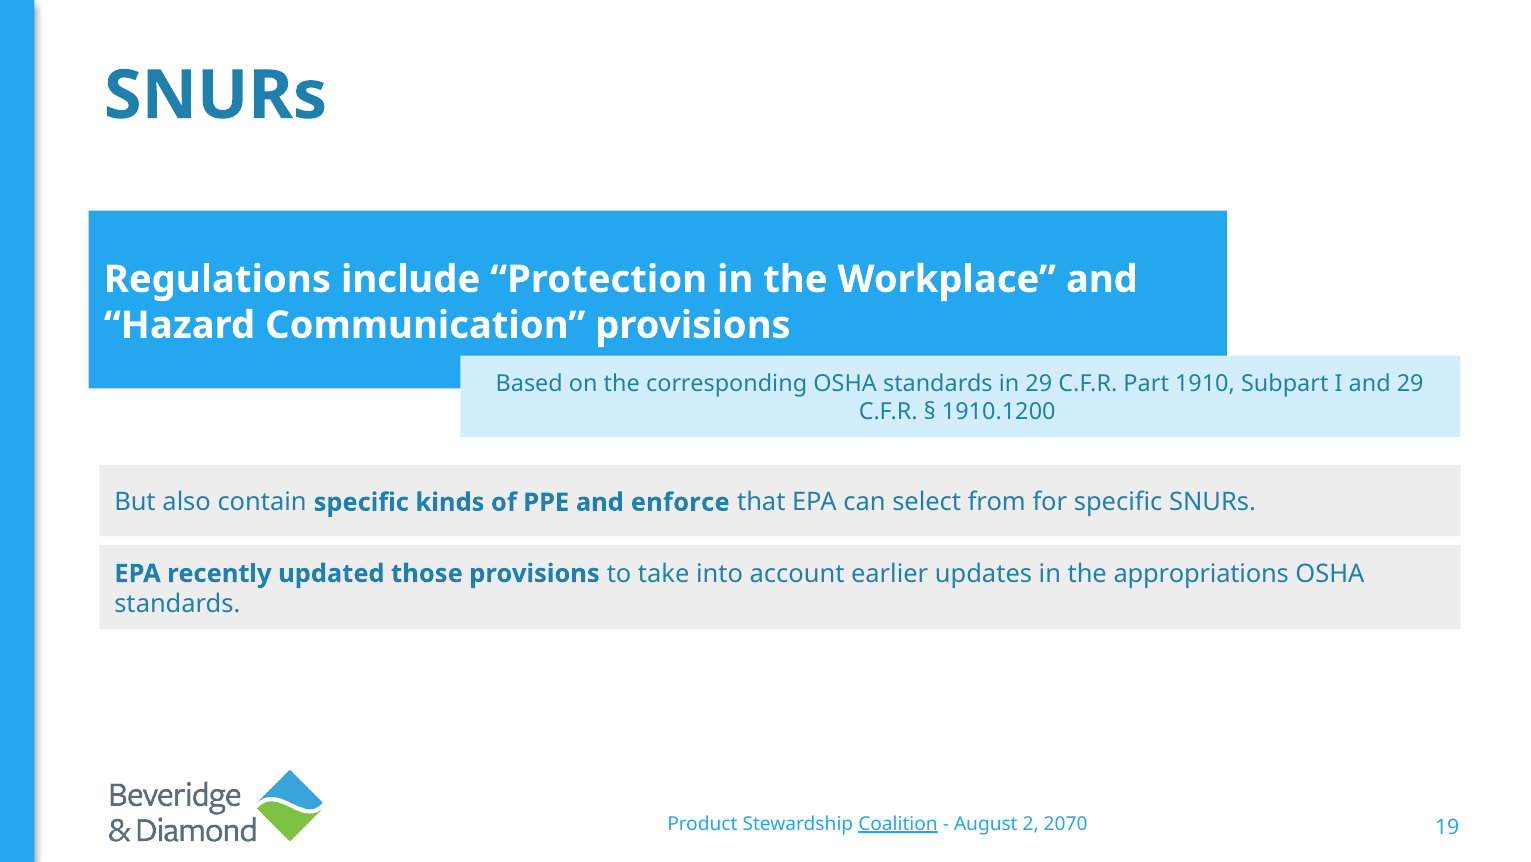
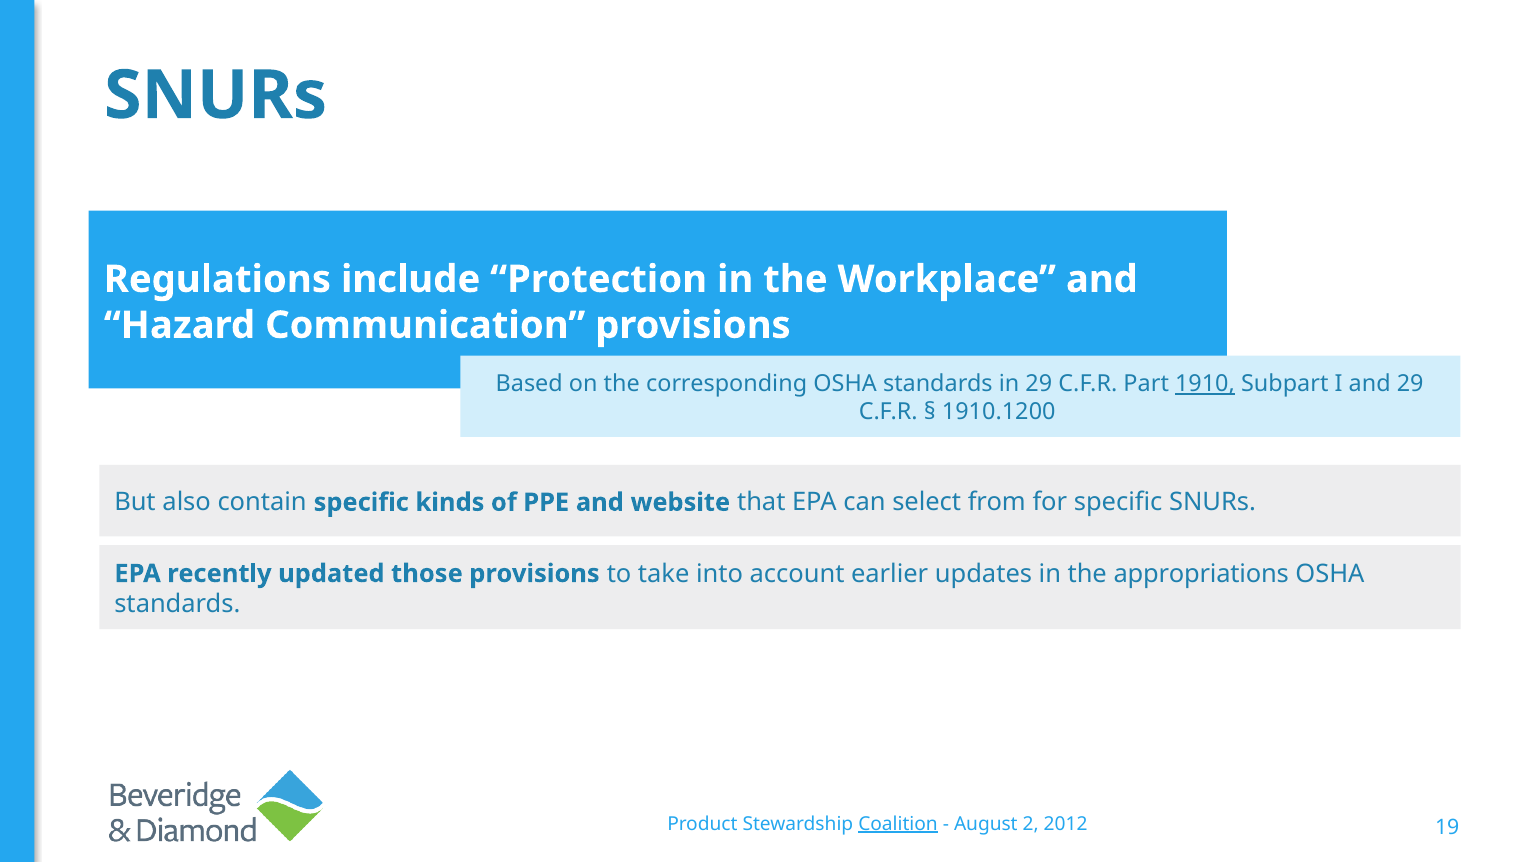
1910 underline: none -> present
enforce: enforce -> website
2070: 2070 -> 2012
